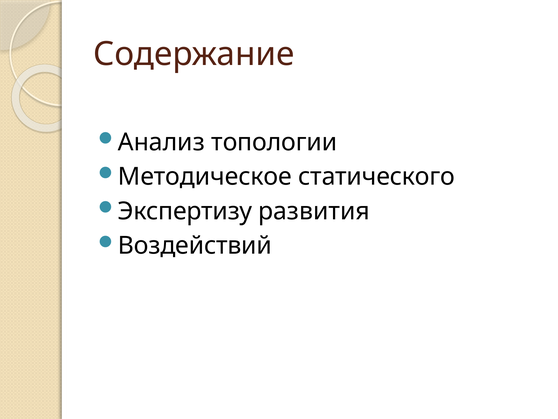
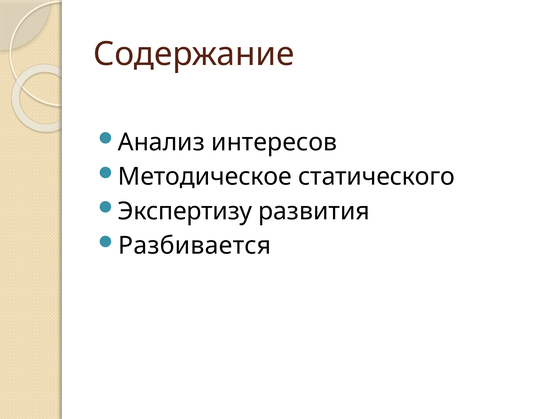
топологии: топологии -> интересов
Воздействий: Воздействий -> Разбивается
